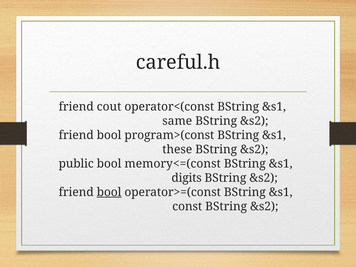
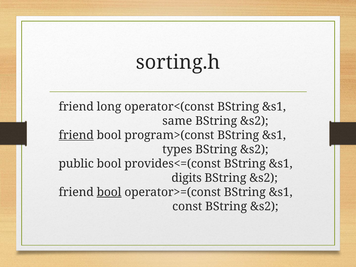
careful.h: careful.h -> sorting.h
cout: cout -> long
friend at (76, 135) underline: none -> present
these: these -> types
memory<=(const: memory<=(const -> provides<=(const
